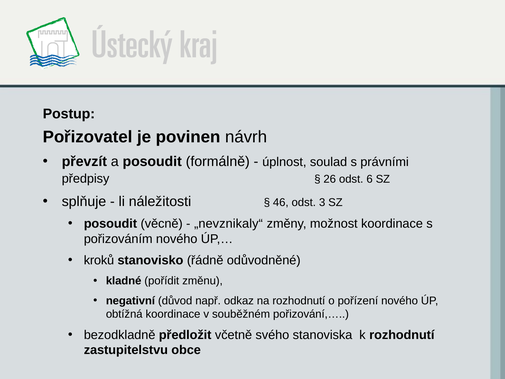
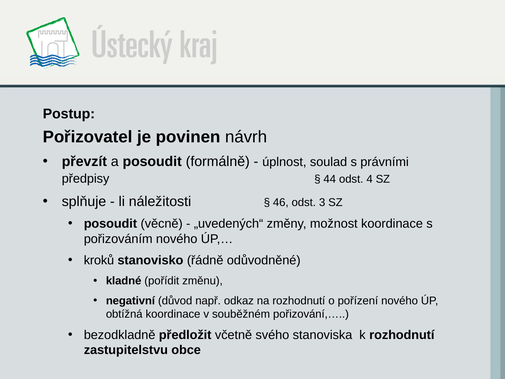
26: 26 -> 44
6: 6 -> 4
„nevznikaly“: „nevznikaly“ -> „uvedených“
